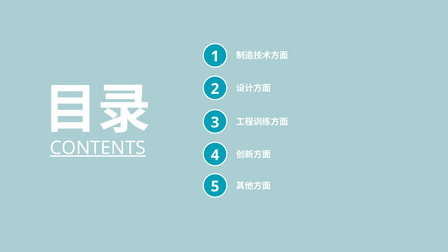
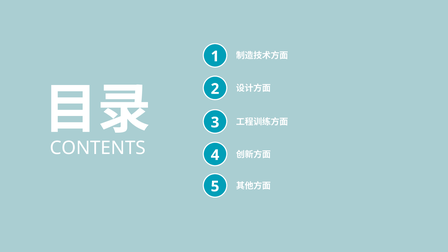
CONTENTS underline: present -> none
